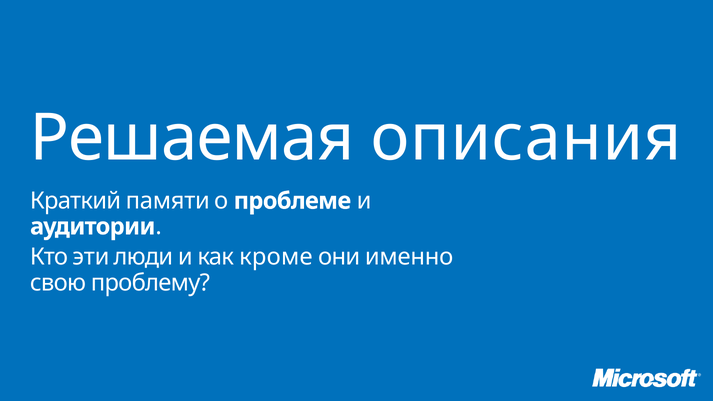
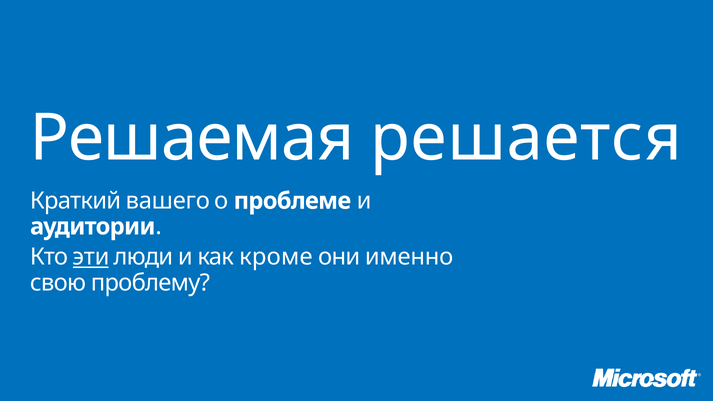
описания: описания -> решается
памяти: памяти -> вашего
эти underline: none -> present
